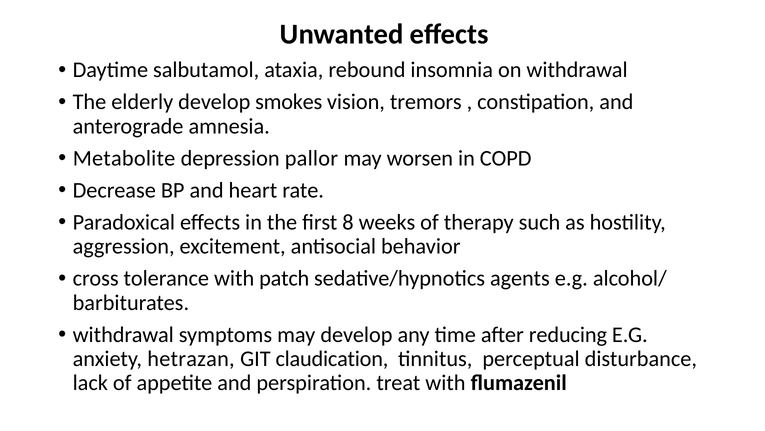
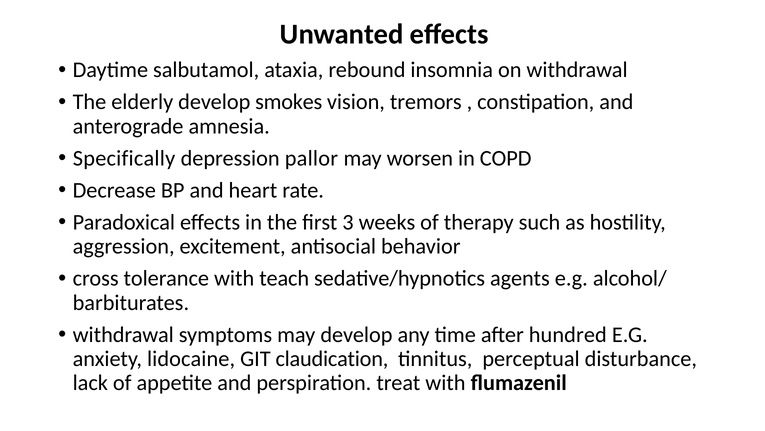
Metabolite: Metabolite -> Specifically
8: 8 -> 3
patch: patch -> teach
reducing: reducing -> hundred
hetrazan: hetrazan -> lidocaine
